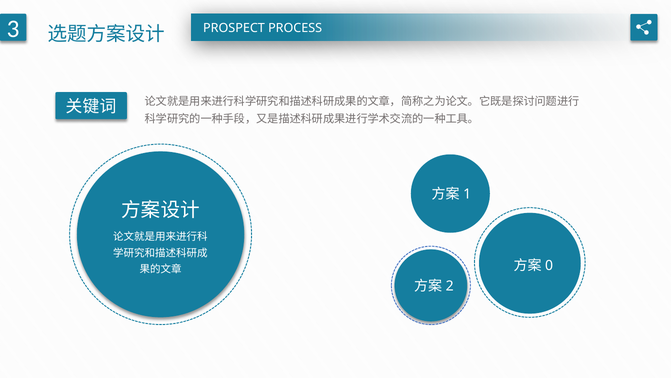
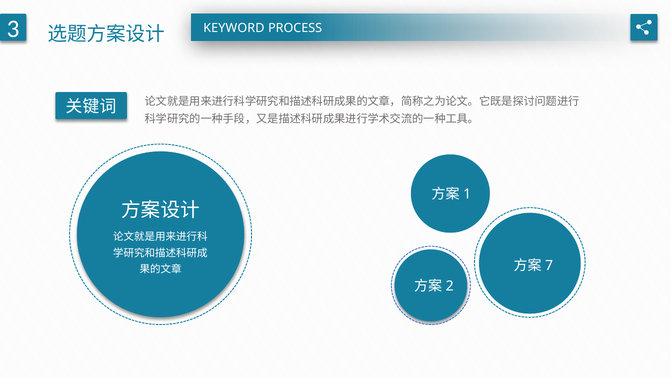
PROSPECT: PROSPECT -> KEYWORD
0: 0 -> 7
